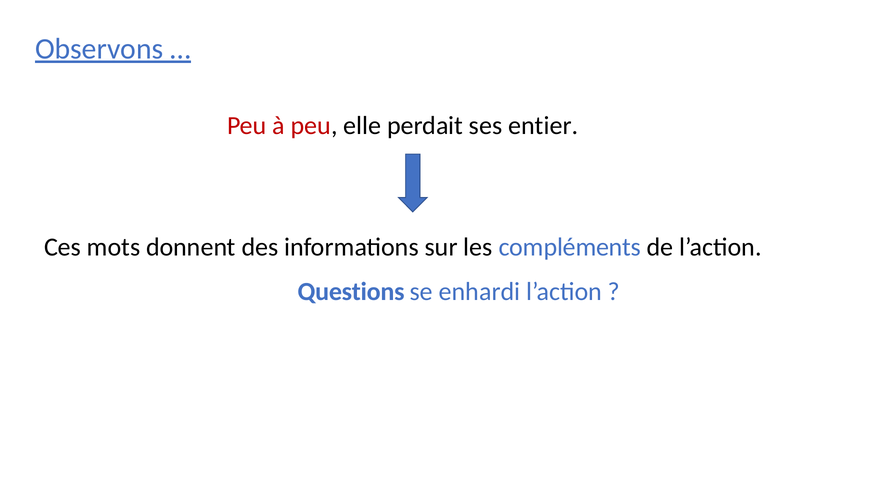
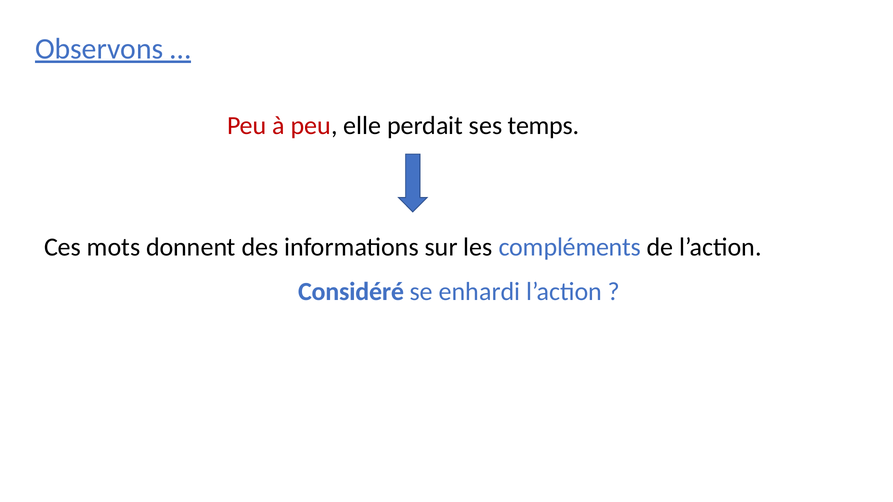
entier: entier -> temps
Questions: Questions -> Considéré
